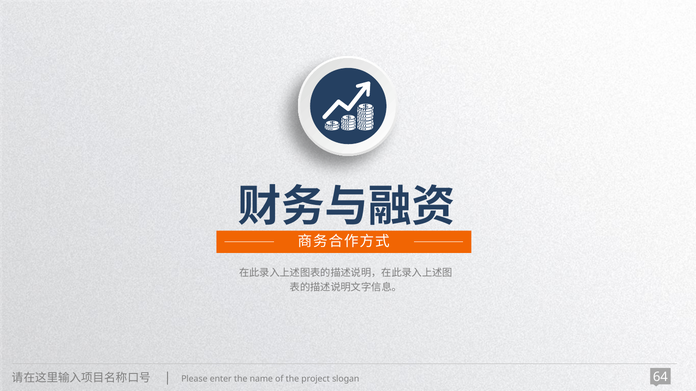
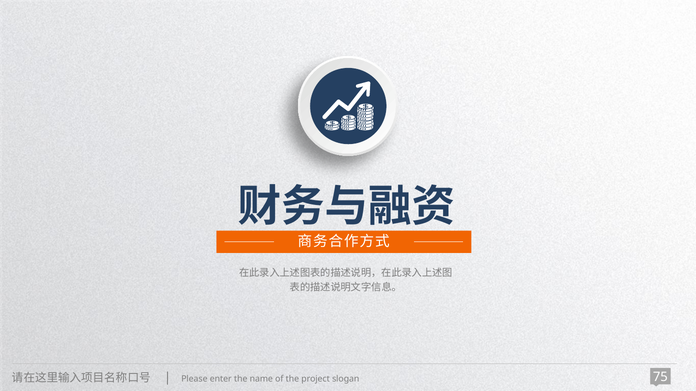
64: 64 -> 75
